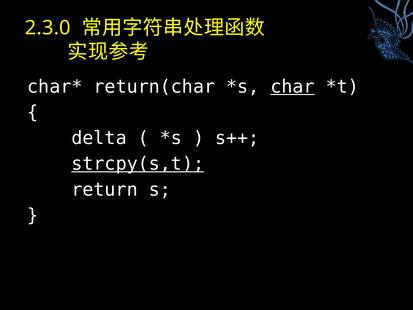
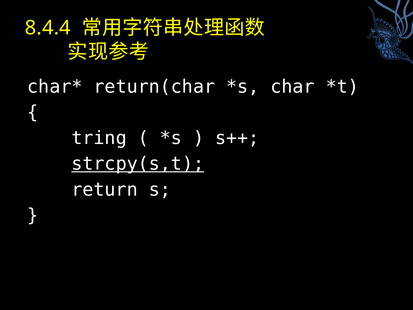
2.3.0: 2.3.0 -> 8.4.4
char underline: present -> none
delta: delta -> tring
